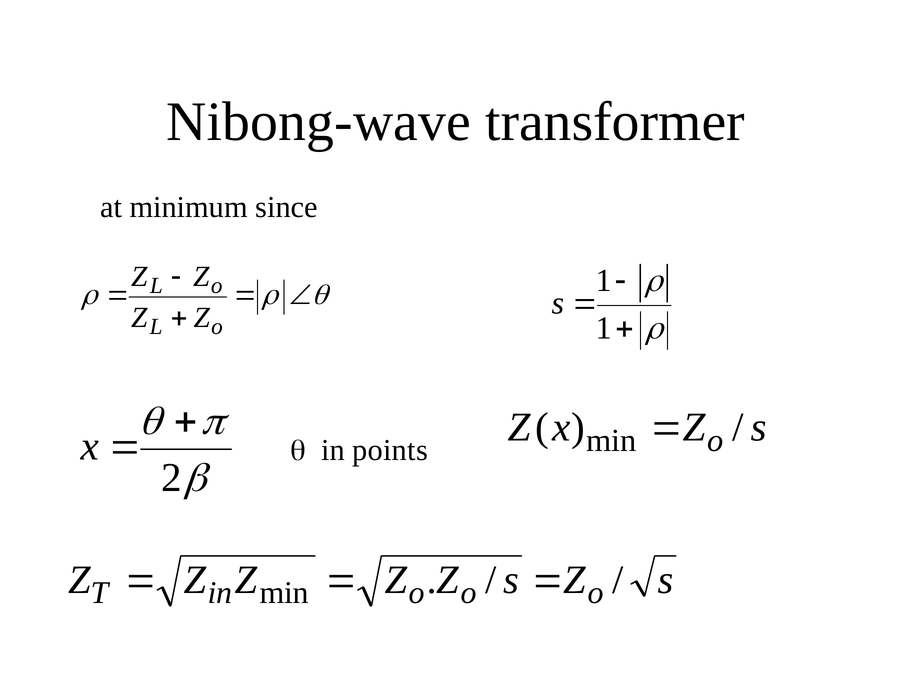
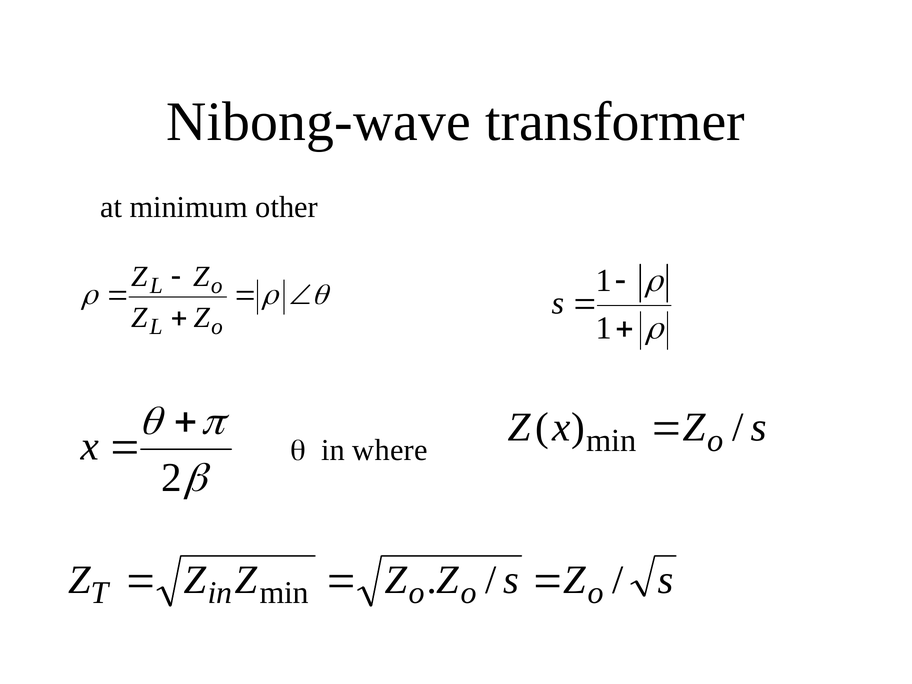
since: since -> other
points: points -> where
